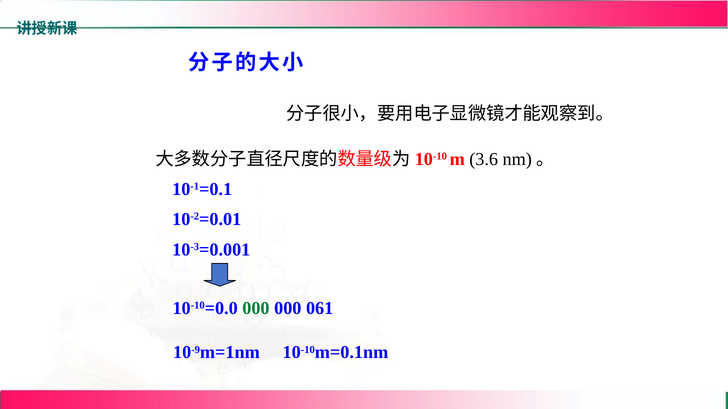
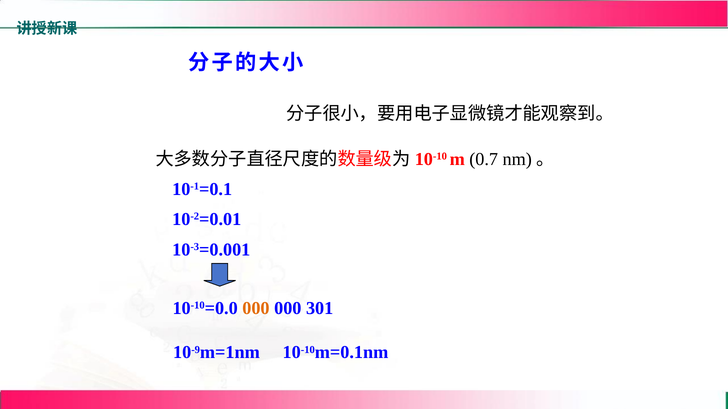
3.6: 3.6 -> 0.7
000 at (256, 308) colour: green -> orange
061: 061 -> 301
